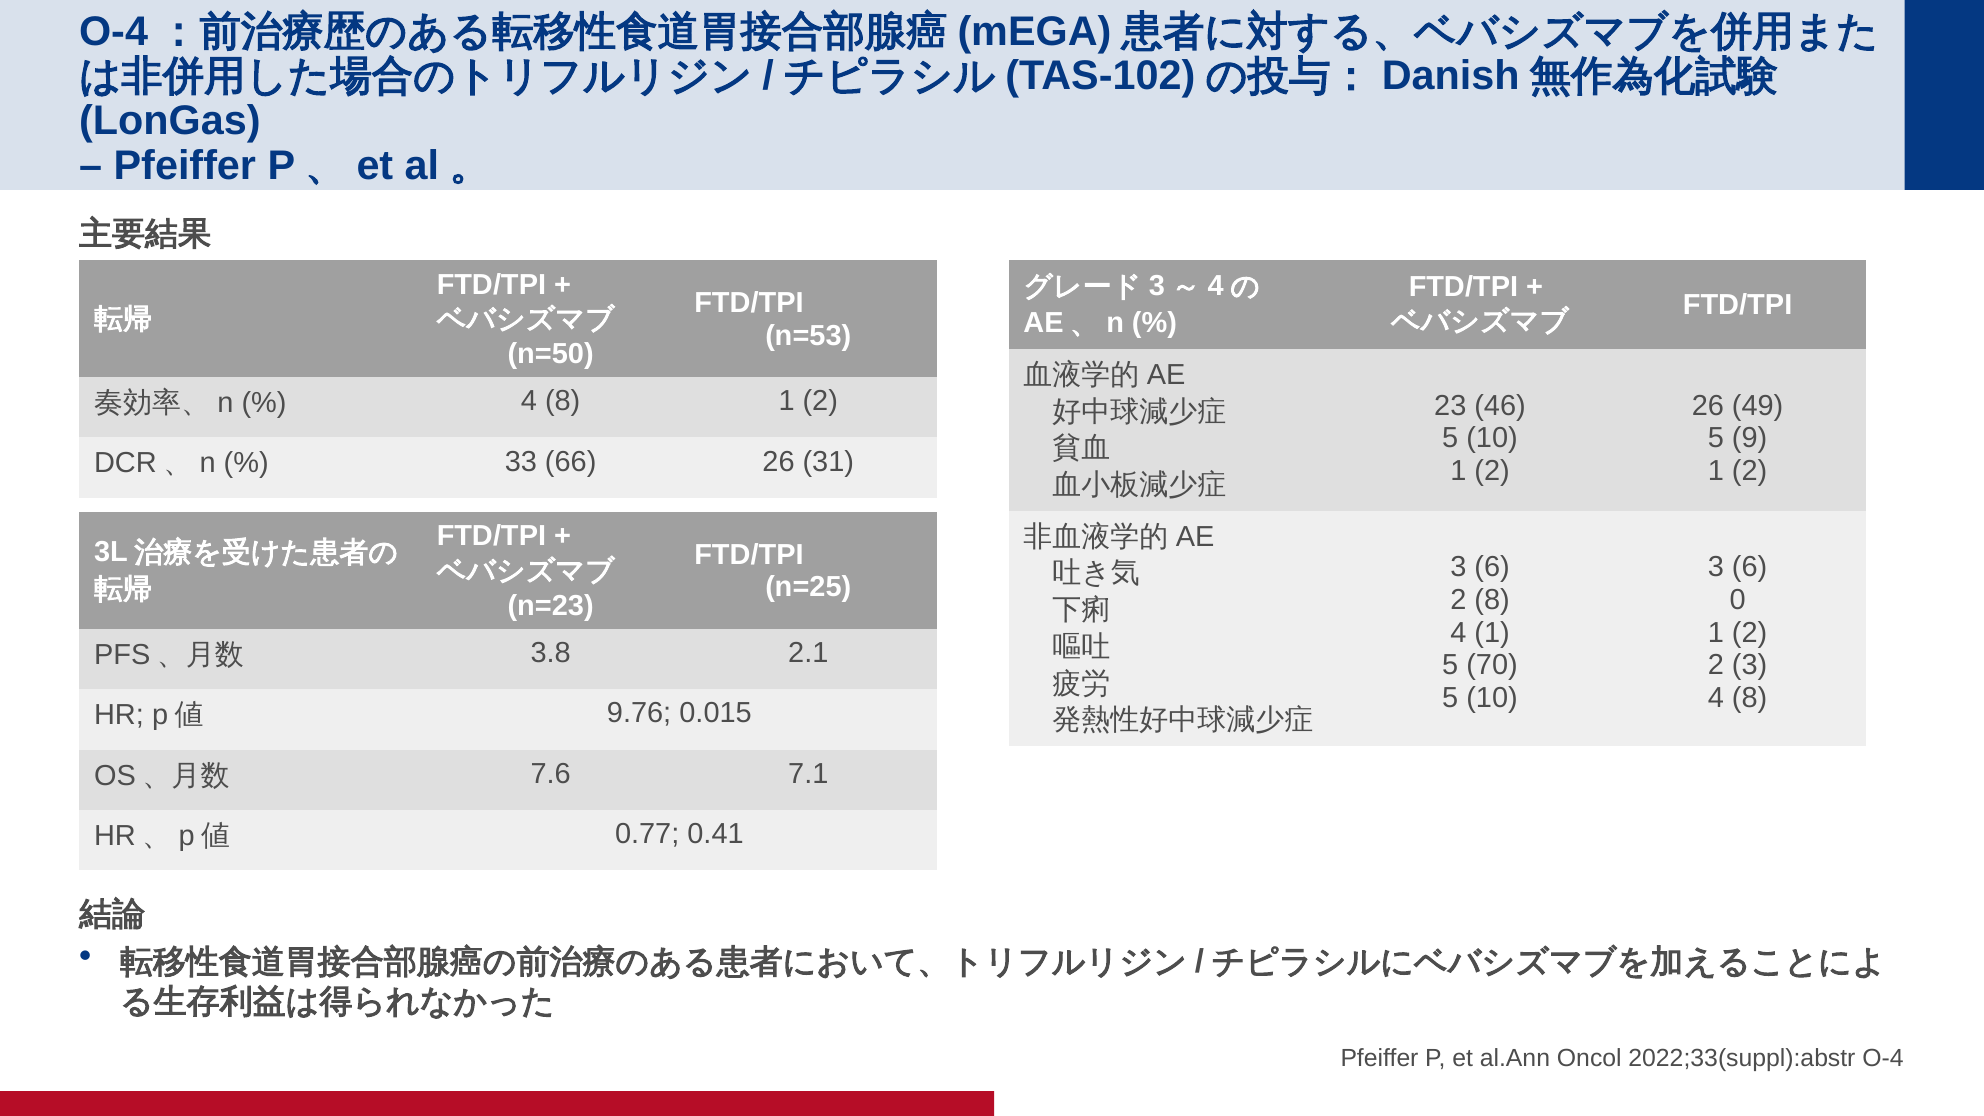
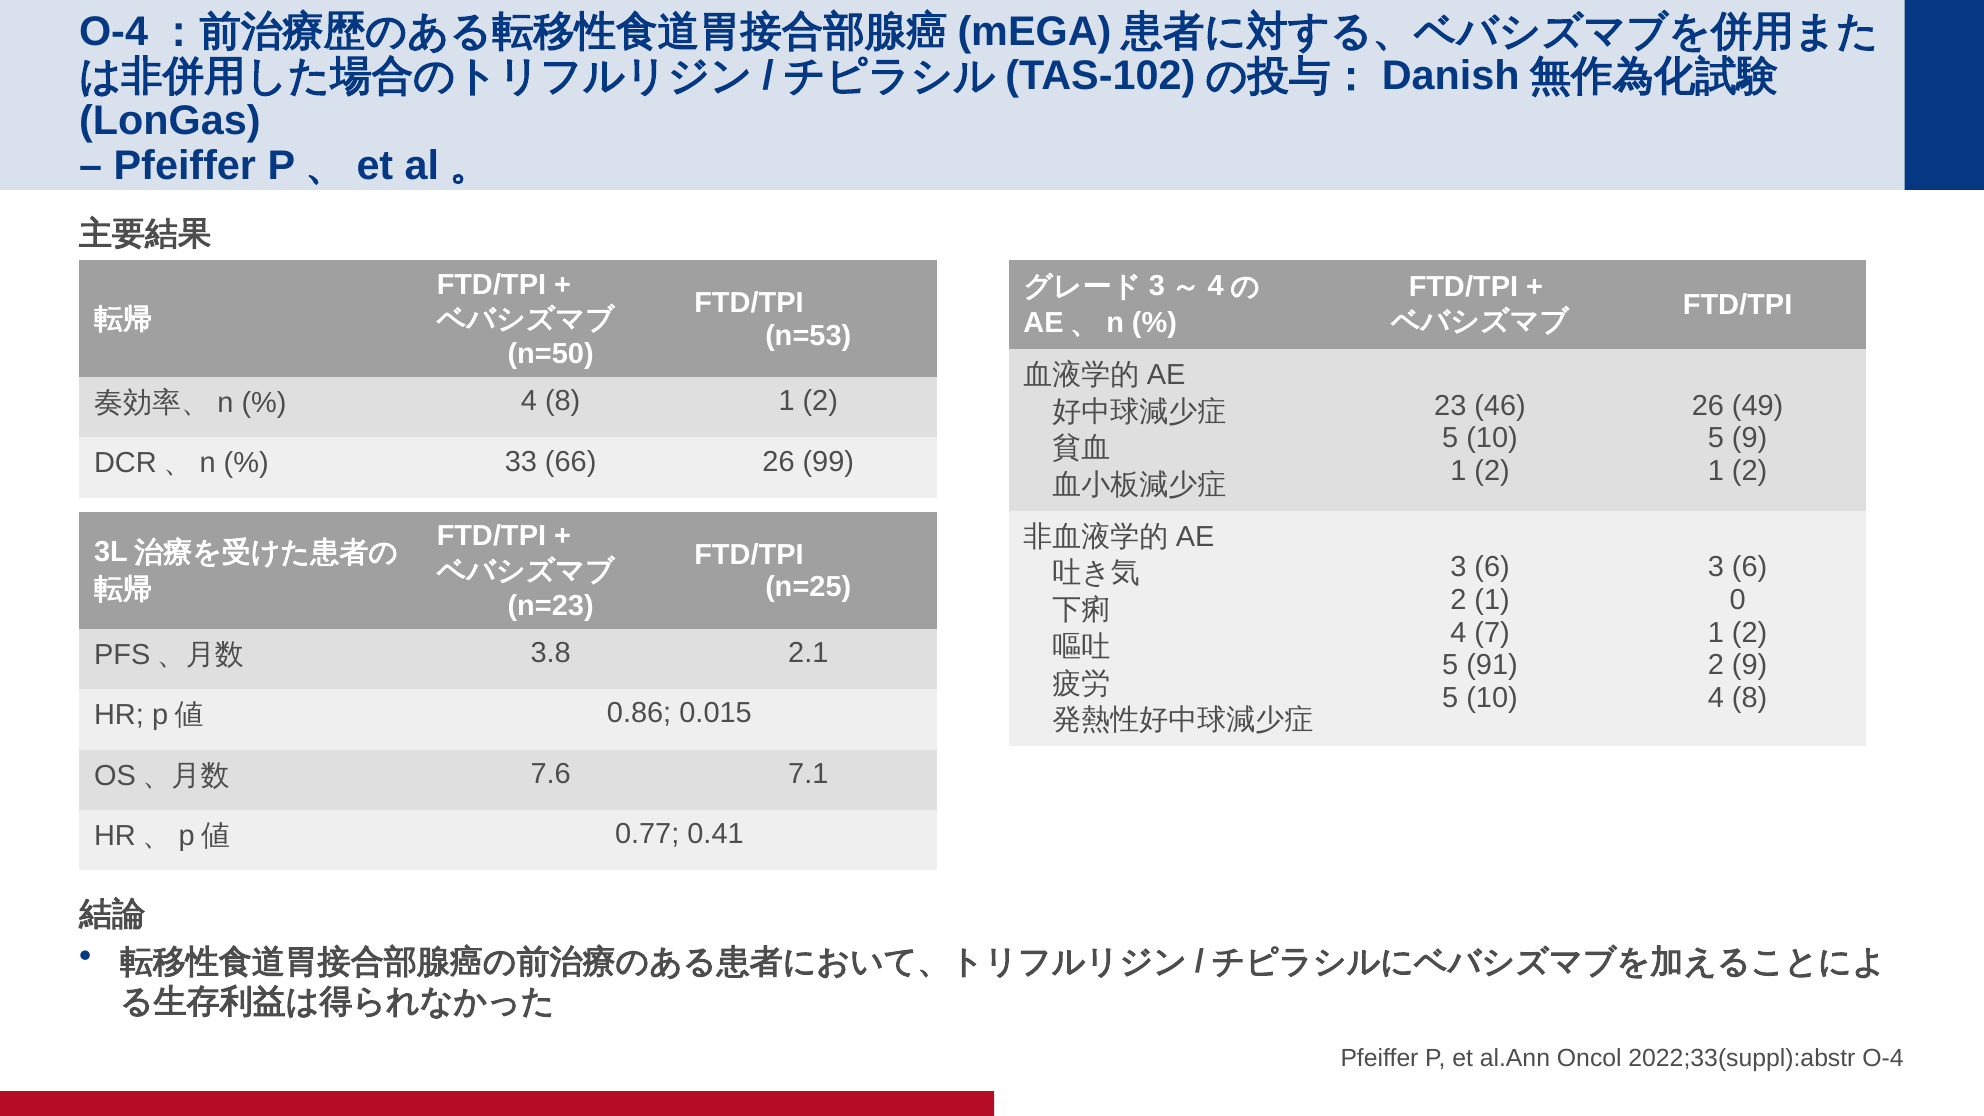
31: 31 -> 99
2 8: 8 -> 1
4 1: 1 -> 7
70: 70 -> 91
2 3: 3 -> 9
9.76: 9.76 -> 0.86
